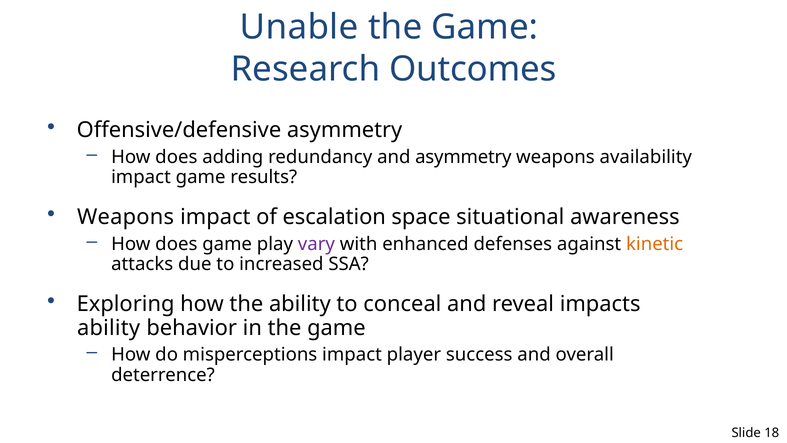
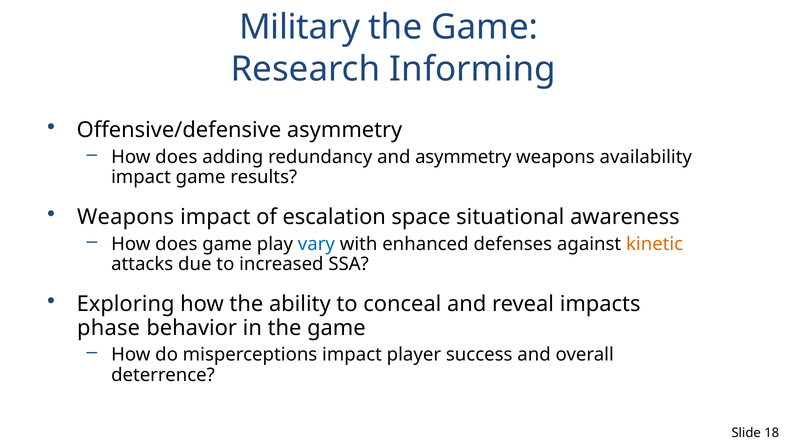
Unable: Unable -> Military
Outcomes: Outcomes -> Informing
vary colour: purple -> blue
ability at (109, 328): ability -> phase
